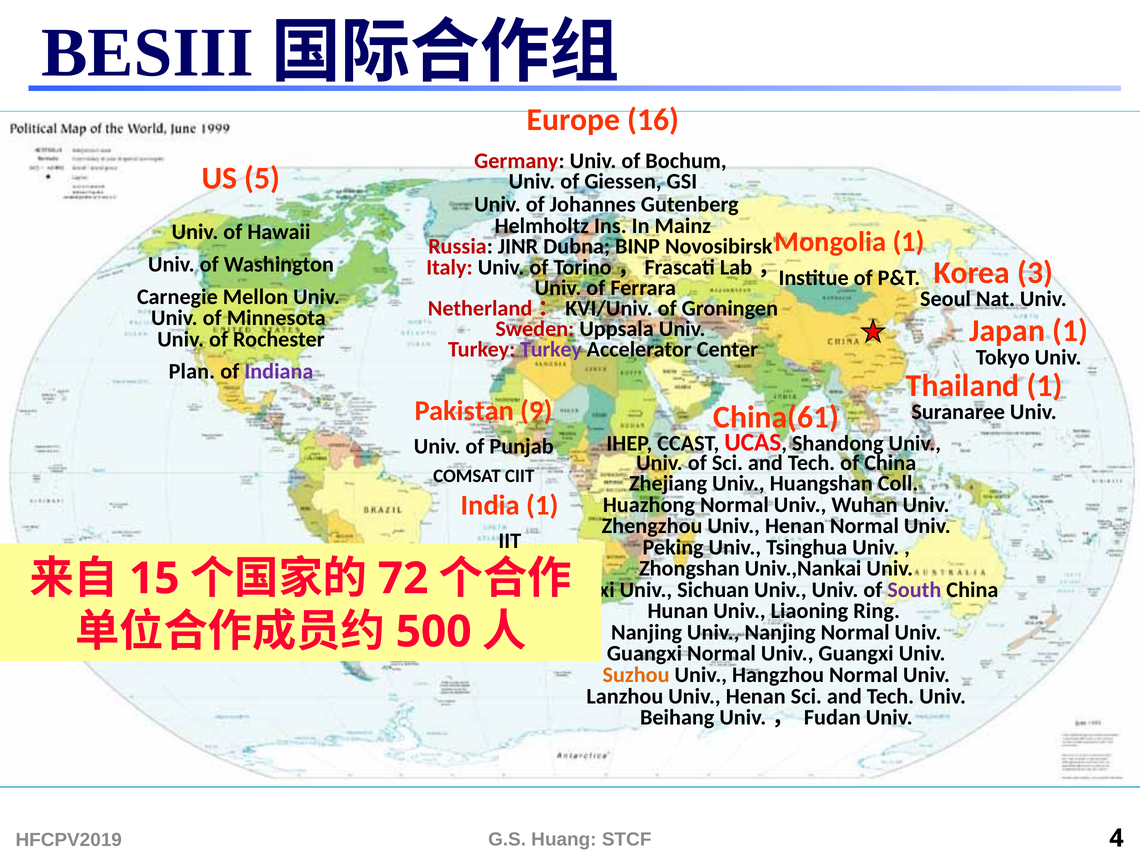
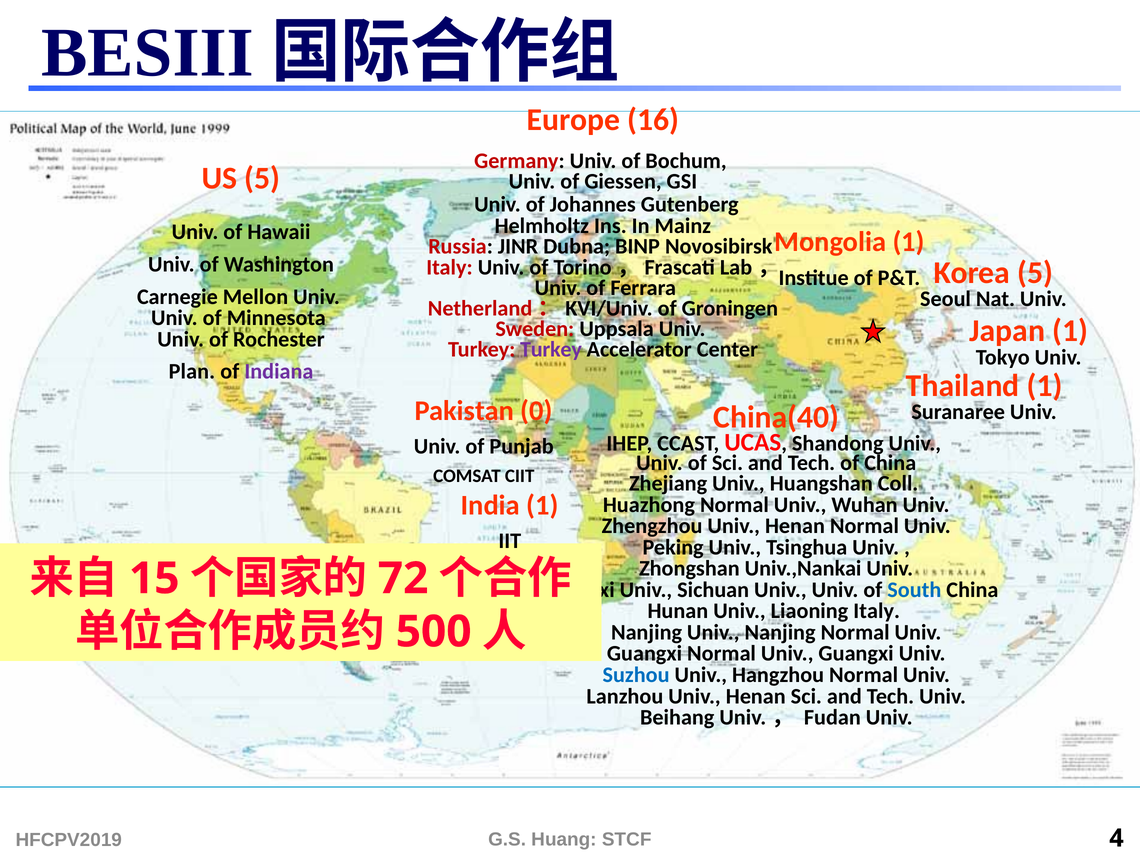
Korea 3: 3 -> 5
9: 9 -> 0
China(61: China(61 -> China(40
South colour: purple -> blue
Liaoning Ring: Ring -> Italy
Suzhou colour: orange -> blue
